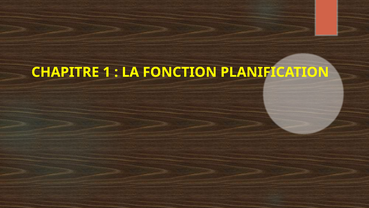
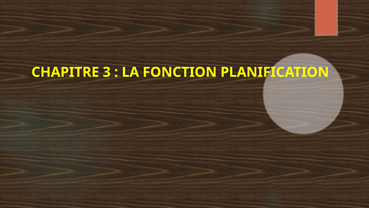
1: 1 -> 3
